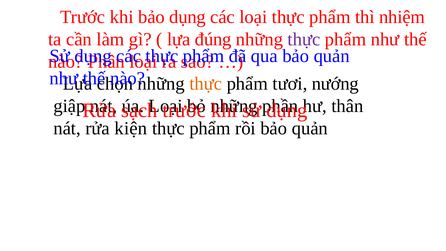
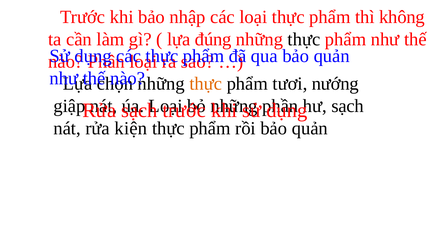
bảo dụng: dụng -> nhập
nhiệm: nhiệm -> không
thực at (304, 39) colour: purple -> black
hư thân: thân -> sạch
